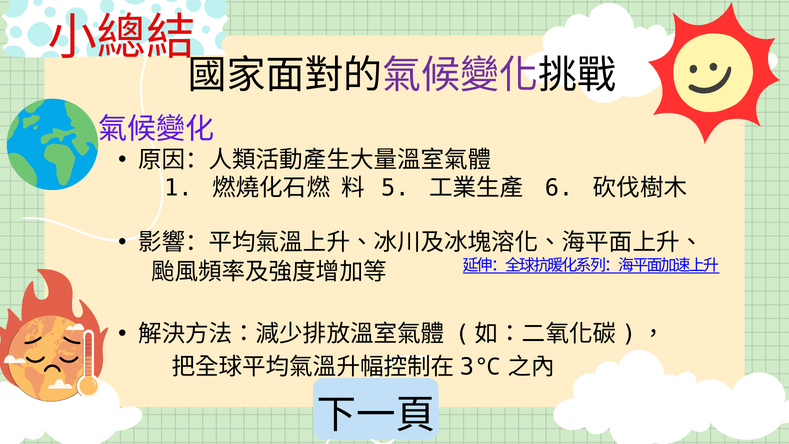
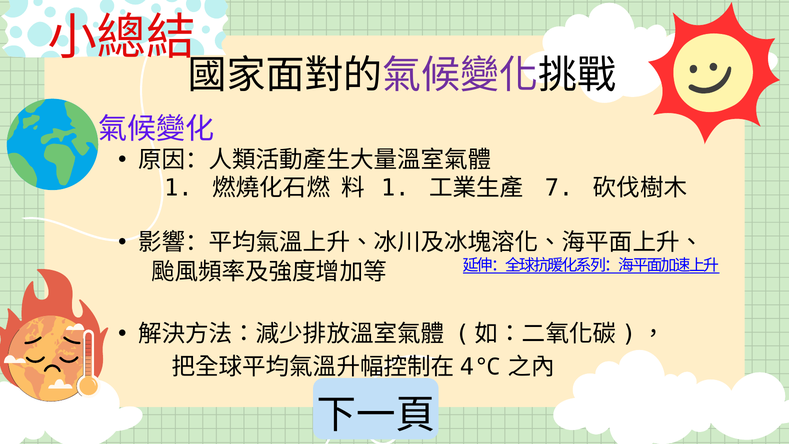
5 at (395, 188): 5 -> 1
6: 6 -> 7
3: 3 -> 4
